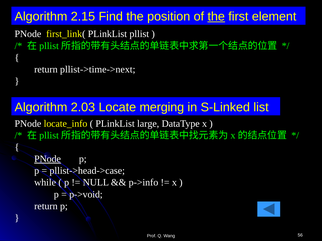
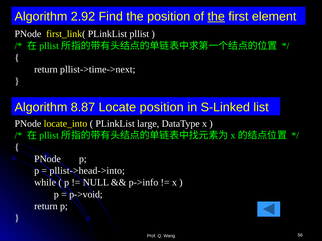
2.15: 2.15 -> 2.92
2.03: 2.03 -> 8.87
Locate merging: merging -> position
locate_info: locate_info -> locate_into
PNode at (48, 159) underline: present -> none
pllist->head->case: pllist->head->case -> pllist->head->into
